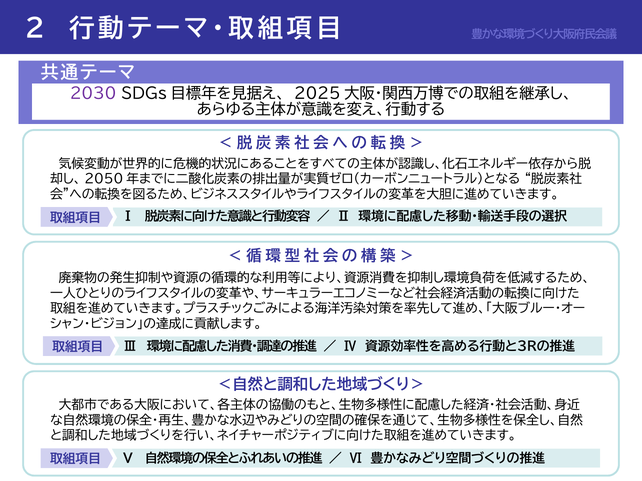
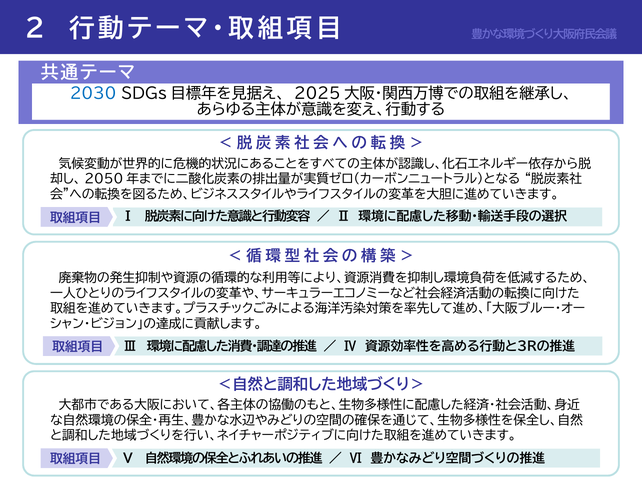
2030 colour: purple -> blue
